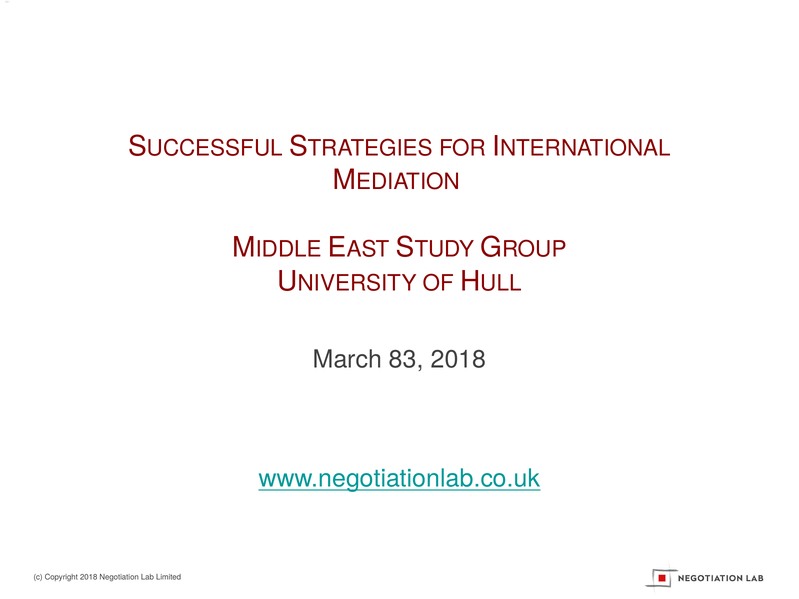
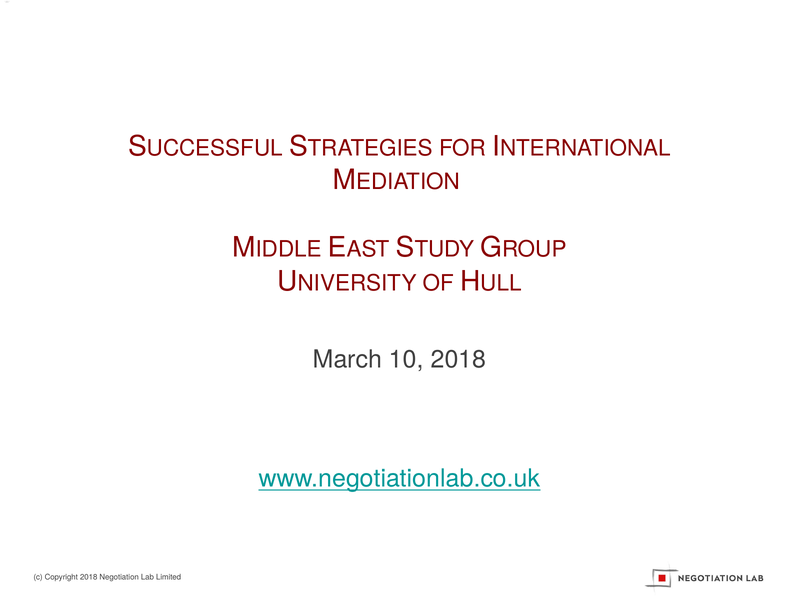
83: 83 -> 10
